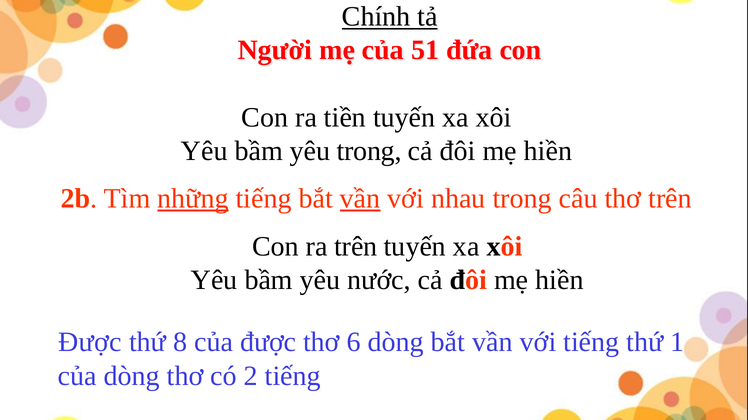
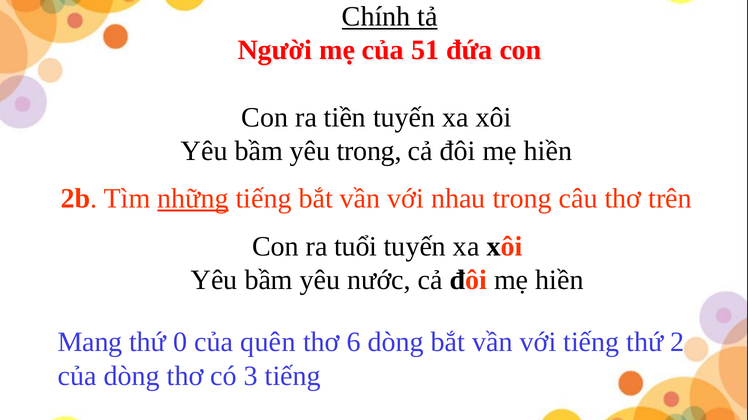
vần at (360, 199) underline: present -> none
ra trên: trên -> tuổi
Được at (90, 343): Được -> Mang
8: 8 -> 0
của được: được -> quên
1: 1 -> 2
2: 2 -> 3
